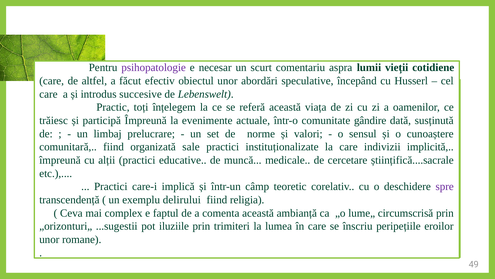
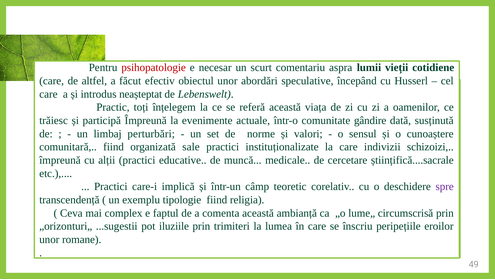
psihopatologie colour: purple -> red
succesive: succesive -> neașteptat
prelucrare: prelucrare -> perturbări
implicită: implicită -> schizoizi
delirului: delirului -> tipologie
